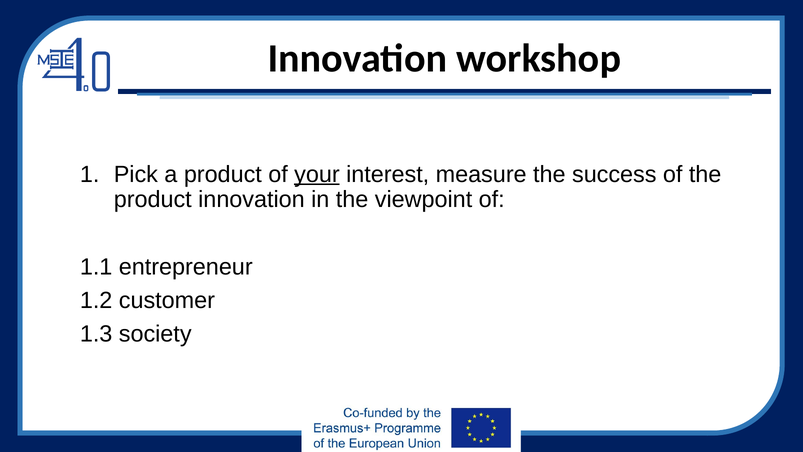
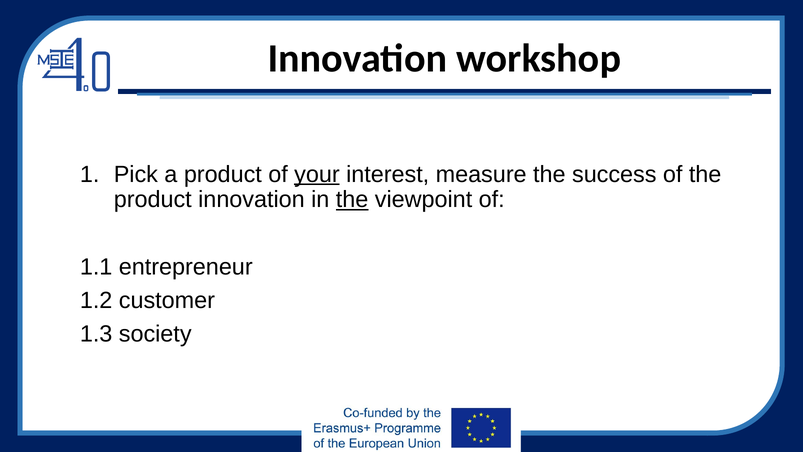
the at (352, 199) underline: none -> present
